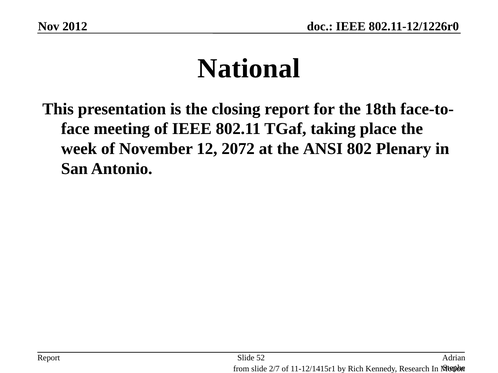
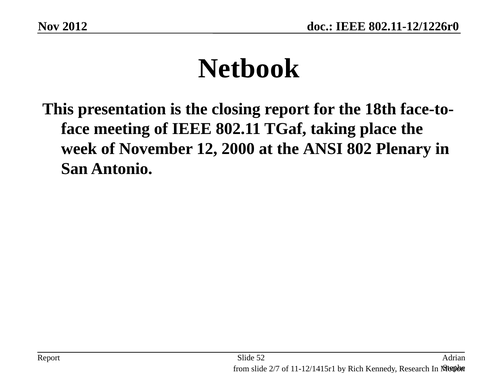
National: National -> Netbook
2072: 2072 -> 2000
